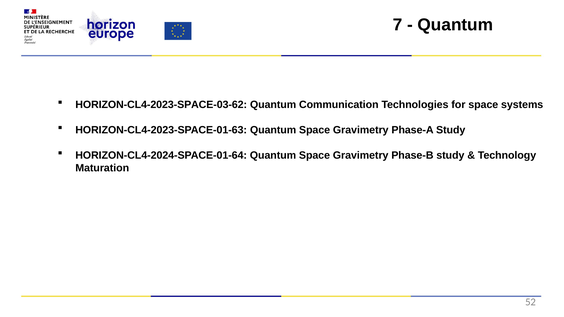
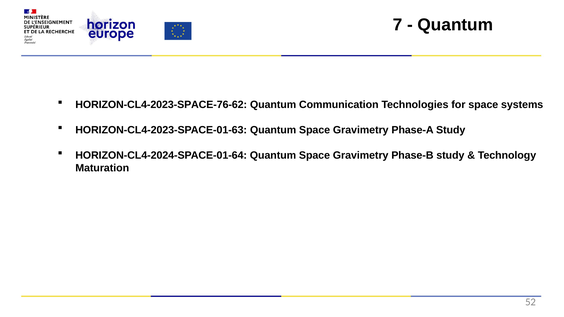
HORIZON-CL4-2023-SPACE-03-62: HORIZON-CL4-2023-SPACE-03-62 -> HORIZON-CL4-2023-SPACE-76-62
